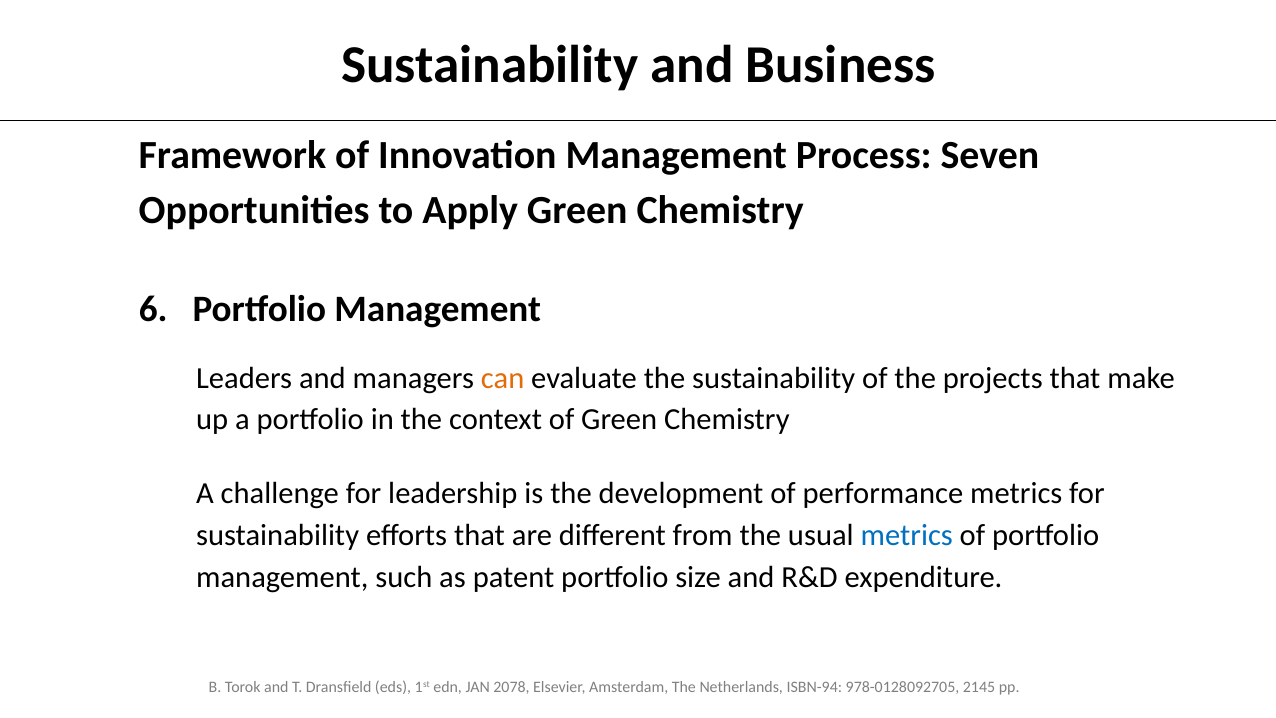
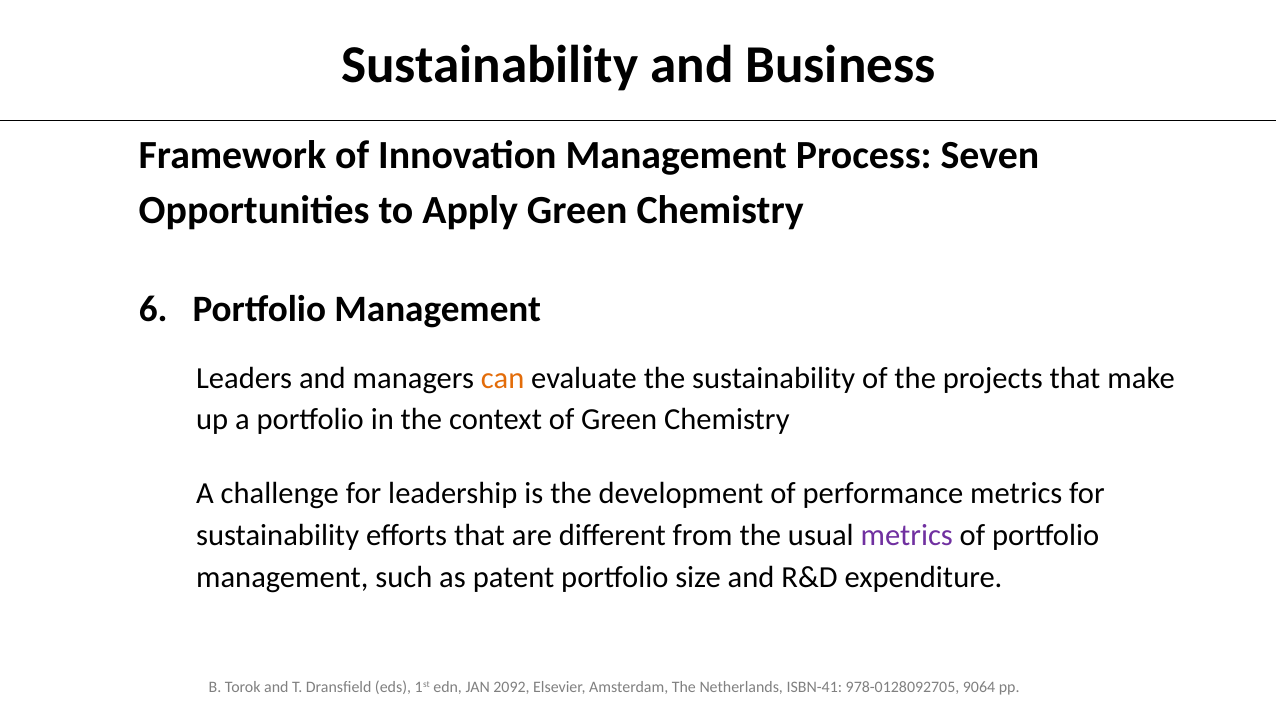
metrics at (907, 535) colour: blue -> purple
2078: 2078 -> 2092
ISBN-94: ISBN-94 -> ISBN-41
2145: 2145 -> 9064
